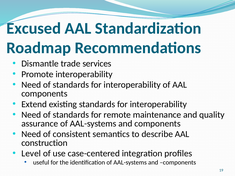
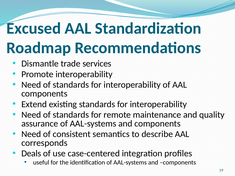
construction: construction -> corresponds
Level: Level -> Deals
